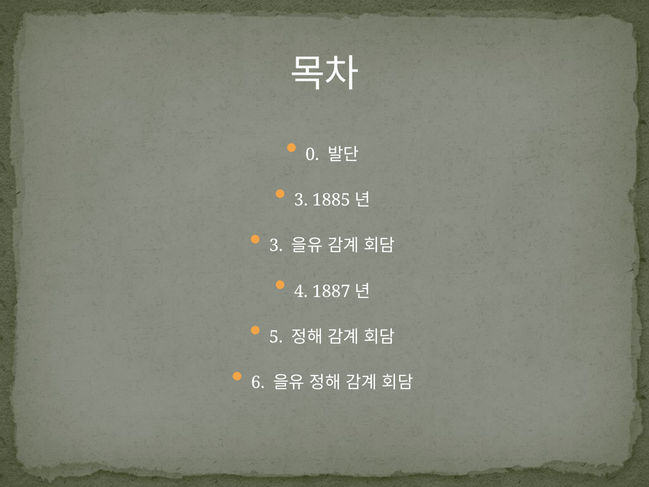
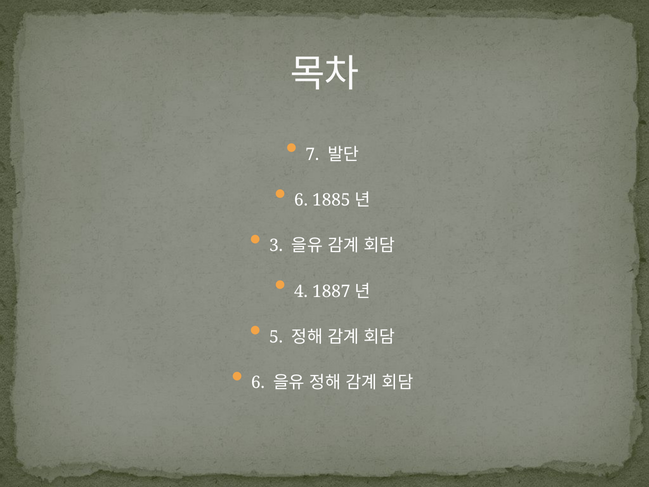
0: 0 -> 7
3 at (301, 200): 3 -> 6
